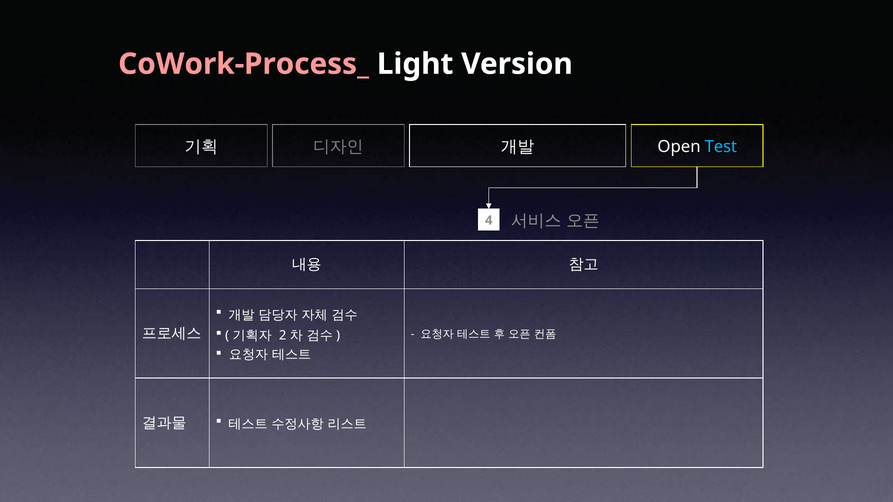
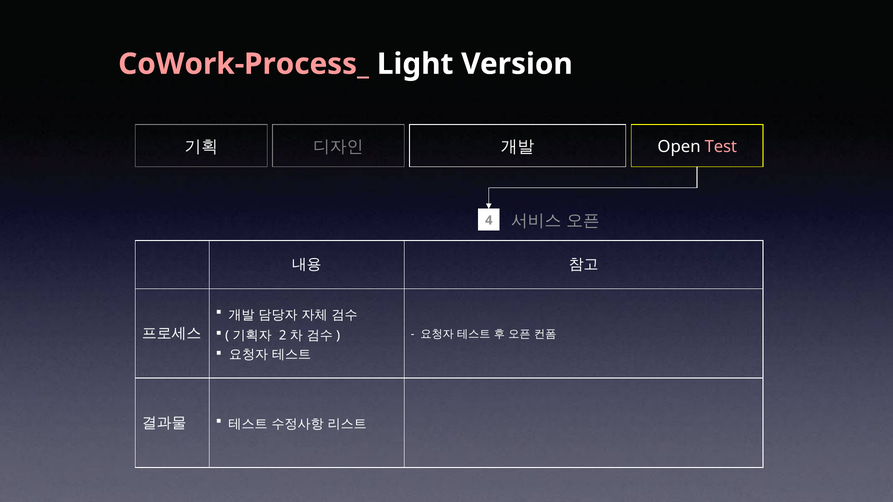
Test colour: light blue -> pink
